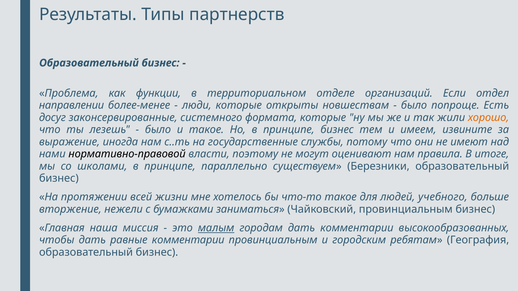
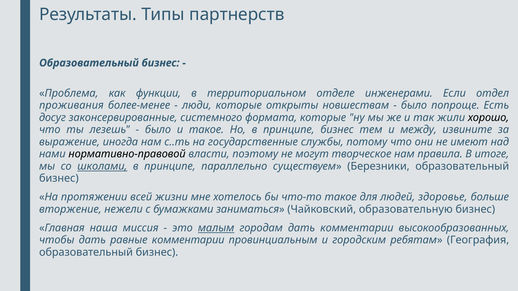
организаций: организаций -> инженерами
направлении: направлении -> проживания
хорошо colour: orange -> black
имеем: имеем -> между
оценивают: оценивают -> творческое
школами underline: none -> present
учебного: учебного -> здоровье
Чайковский провинциальным: провинциальным -> образовательную
